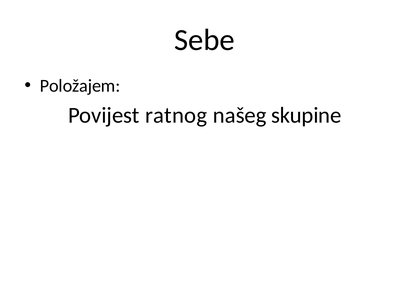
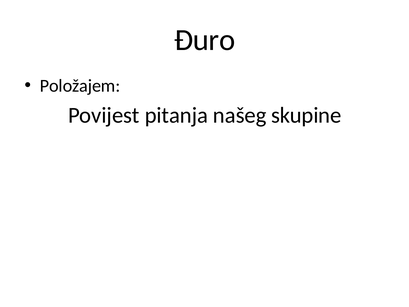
Sebe: Sebe -> Đuro
ratnog: ratnog -> pitanja
